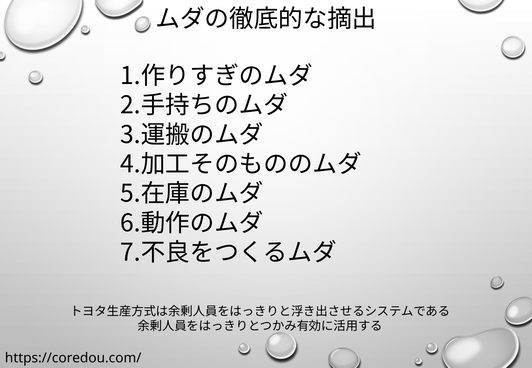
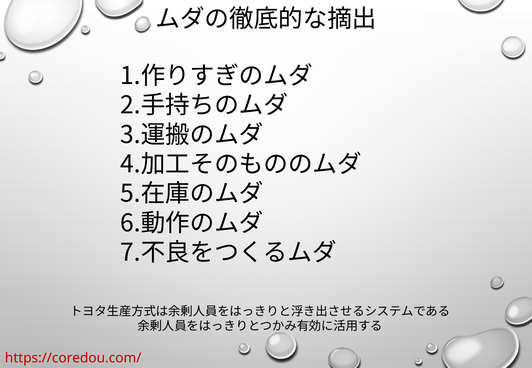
https://coredou.com/ colour: black -> red
